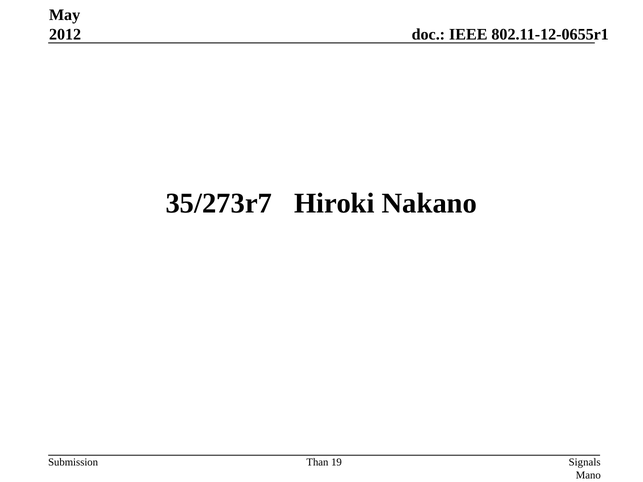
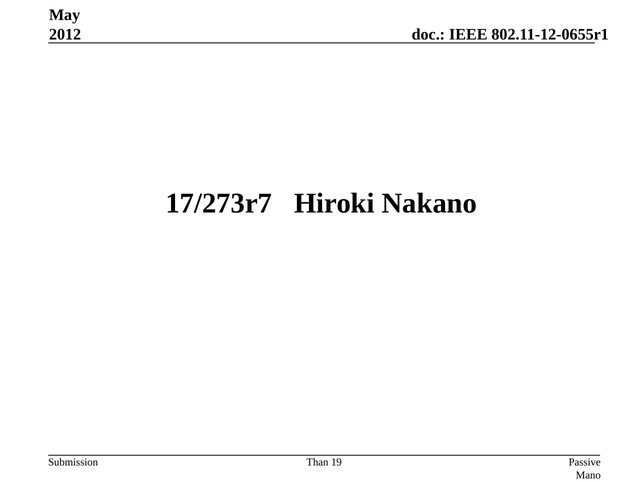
35/273r7: 35/273r7 -> 17/273r7
Signals: Signals -> Passive
